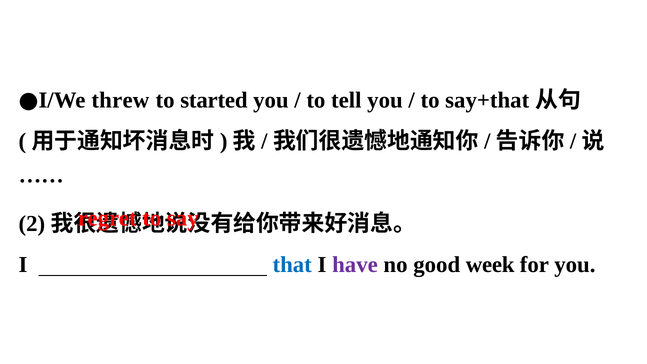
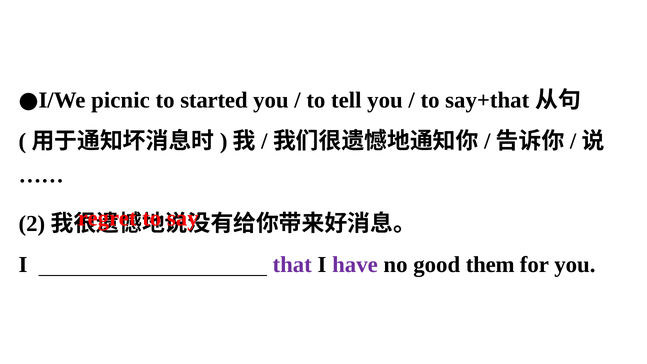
threw: threw -> picnic
that colour: blue -> purple
week: week -> them
